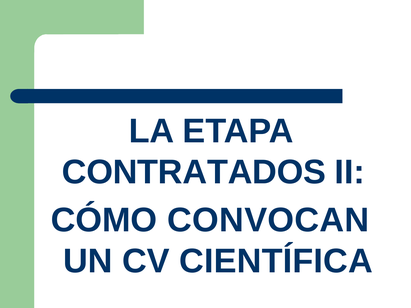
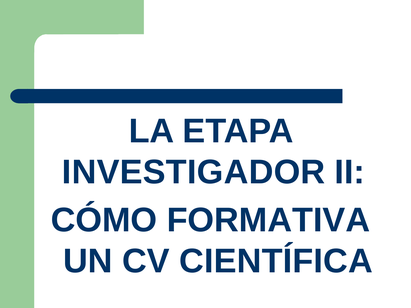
CONTRATADOS: CONTRATADOS -> INVESTIGADOR
CONVOCAN: CONVOCAN -> FORMATIVA
